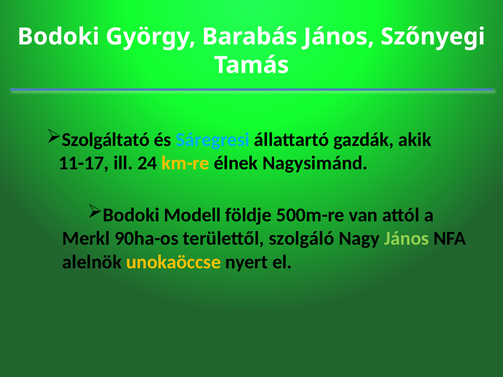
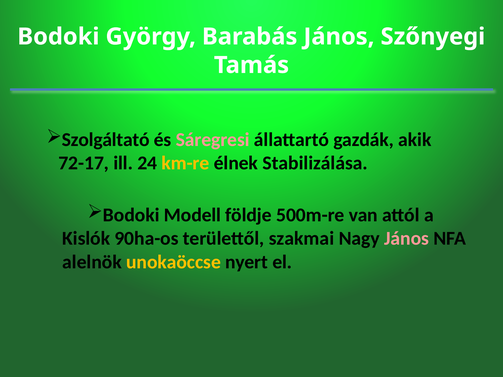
Sáregresi colour: light blue -> pink
11-17: 11-17 -> 72-17
Nagysimánd: Nagysimánd -> Stabilizálása
Merkl: Merkl -> Kislók
szolgáló: szolgáló -> szakmai
János at (407, 239) colour: light green -> pink
